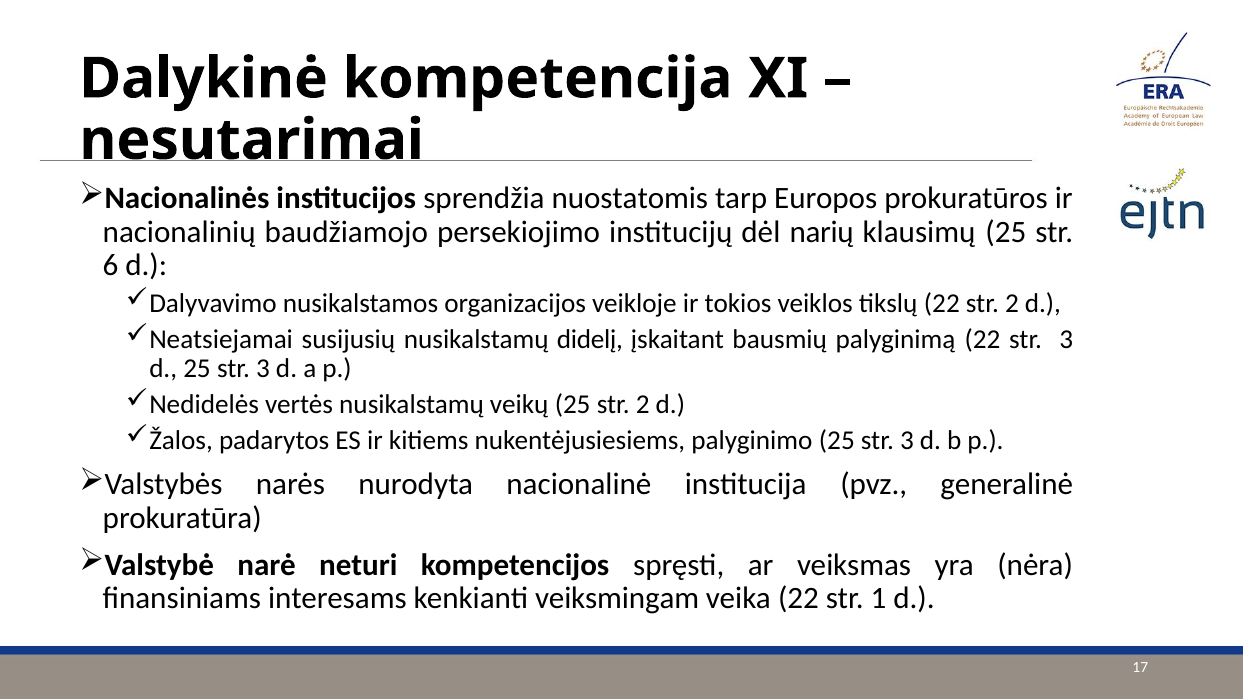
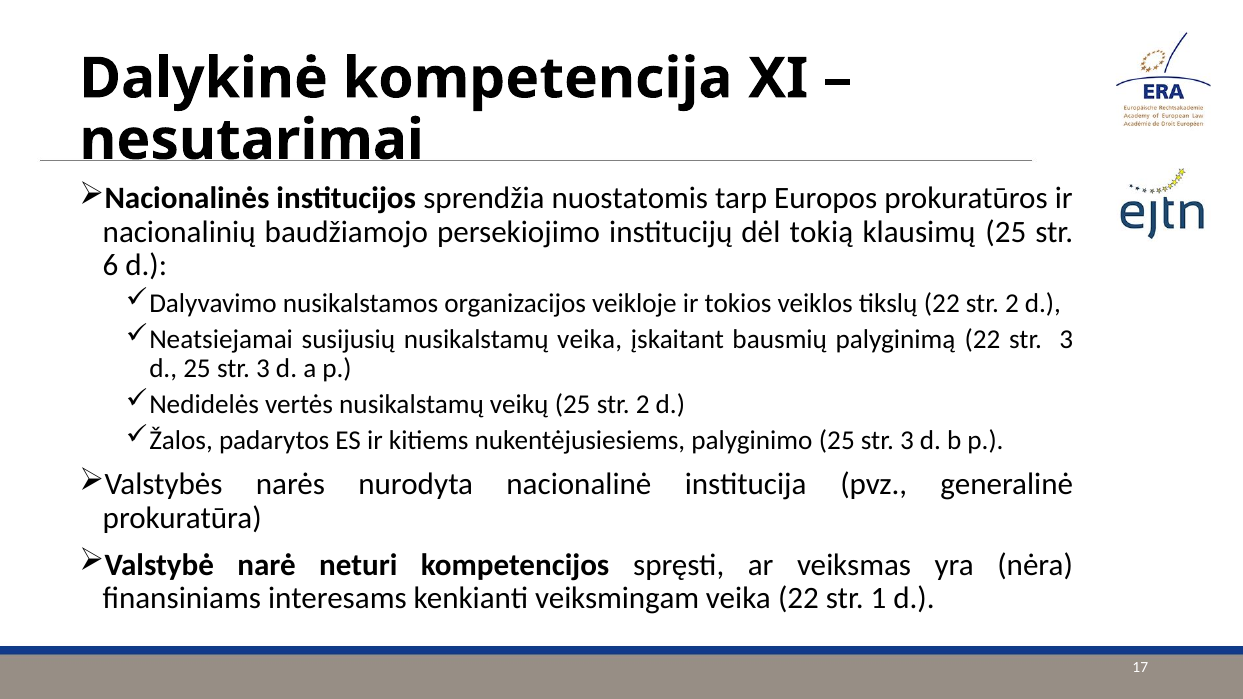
narių: narių -> tokią
nusikalstamų didelį: didelį -> veika
